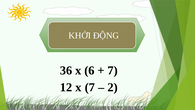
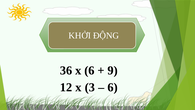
7 at (113, 70): 7 -> 9
x 7: 7 -> 3
2 at (113, 87): 2 -> 6
